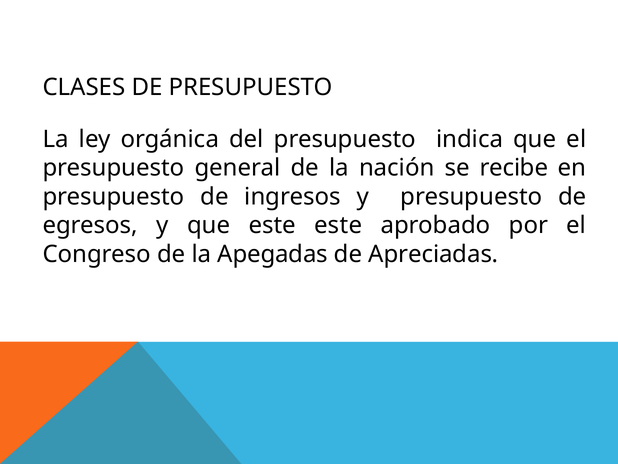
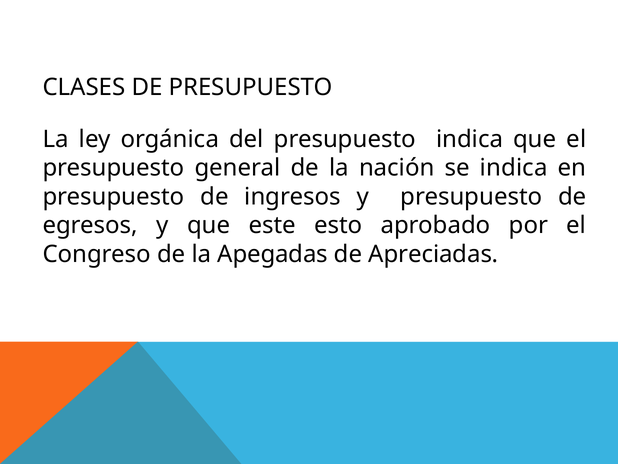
se recibe: recibe -> indica
este este: este -> esto
